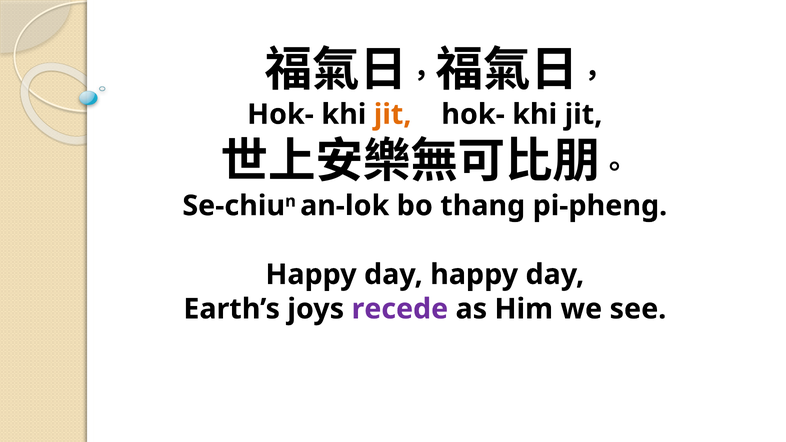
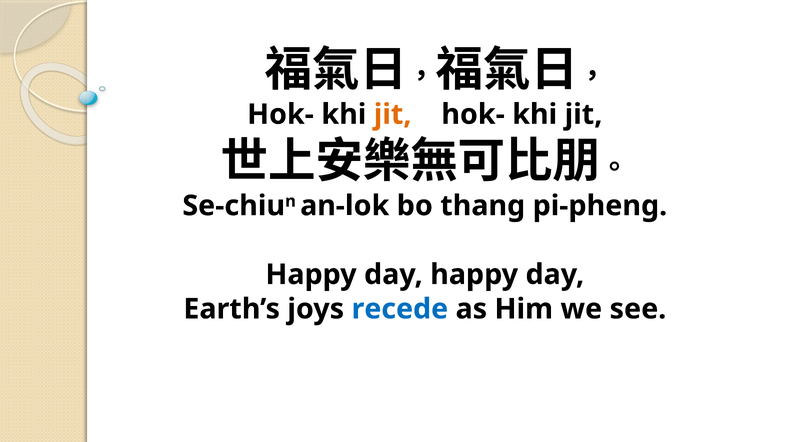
recede colour: purple -> blue
